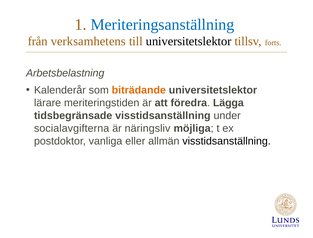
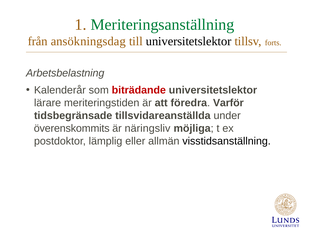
Meriteringsanställning colour: blue -> green
verksamhetens: verksamhetens -> ansökningsdag
biträdande colour: orange -> red
Lägga: Lägga -> Varför
tidsbegränsade visstidsanställning: visstidsanställning -> tillsvidareanställda
socialavgifterna: socialavgifterna -> överenskommits
vanliga: vanliga -> lämplig
